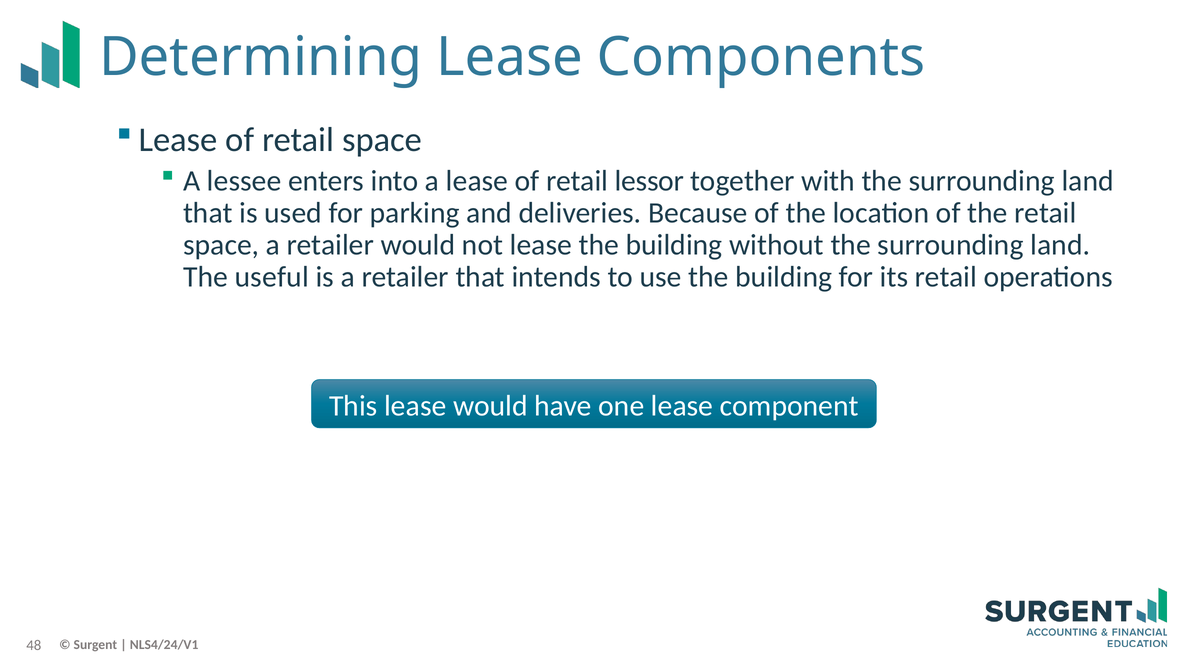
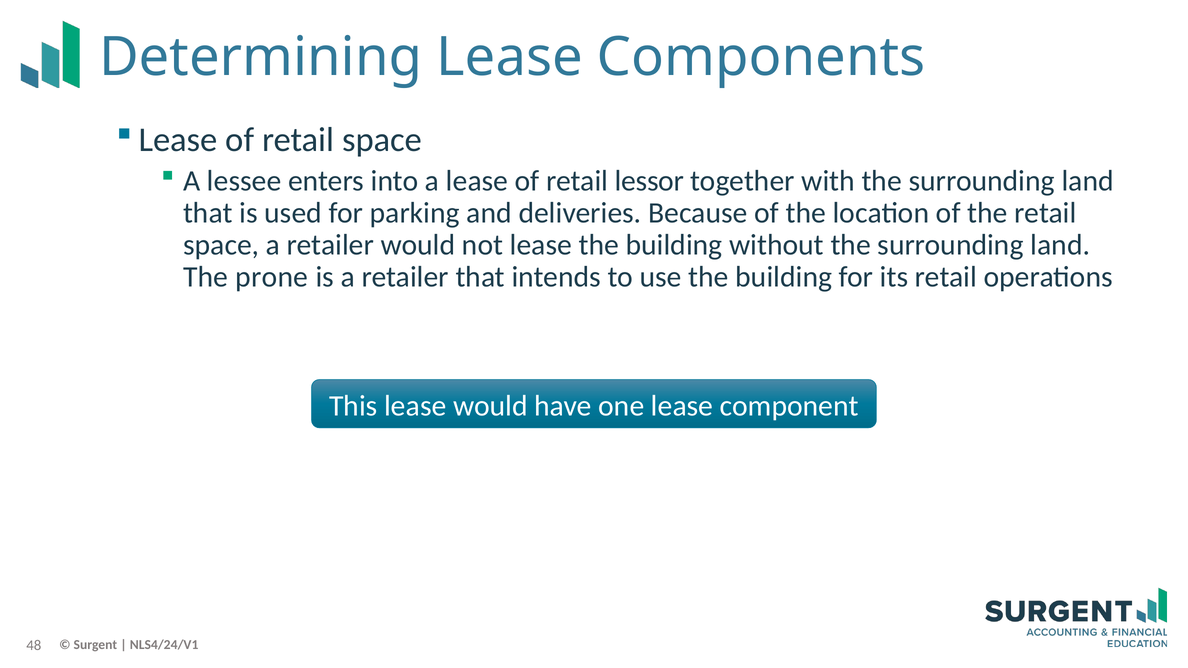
useful: useful -> prone
